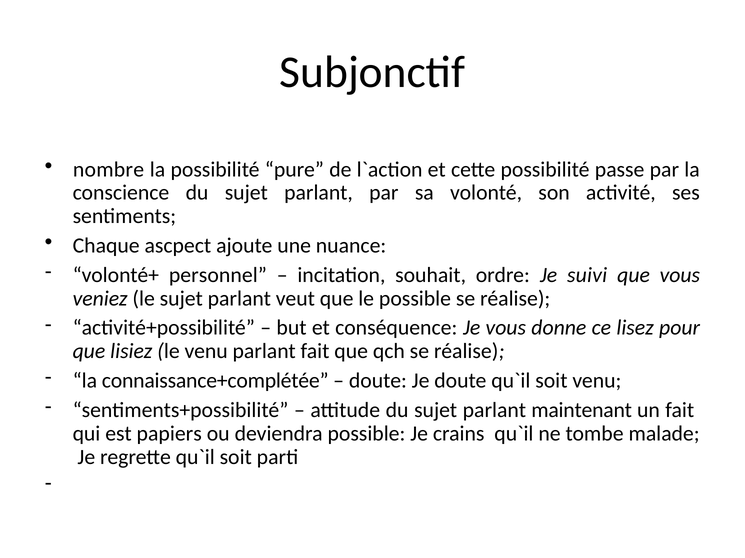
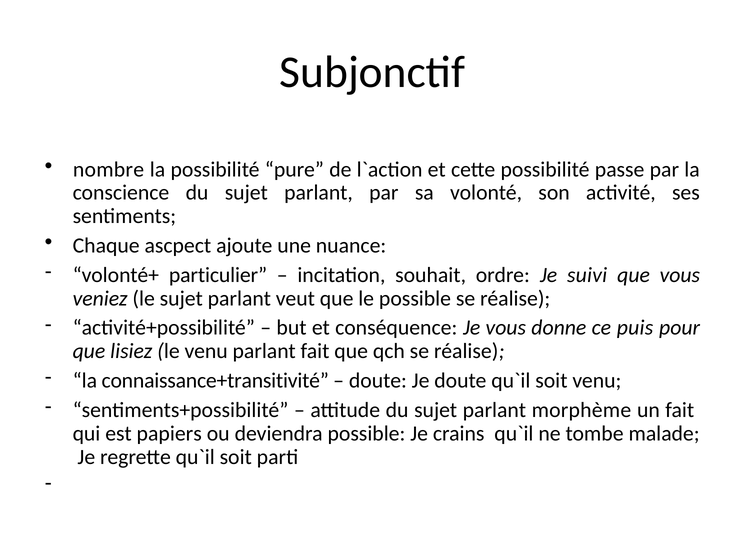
personnel: personnel -> particulier
lisez: lisez -> puis
connaissance+complétée: connaissance+complétée -> connaissance+transitivité
maintenant: maintenant -> morphème
